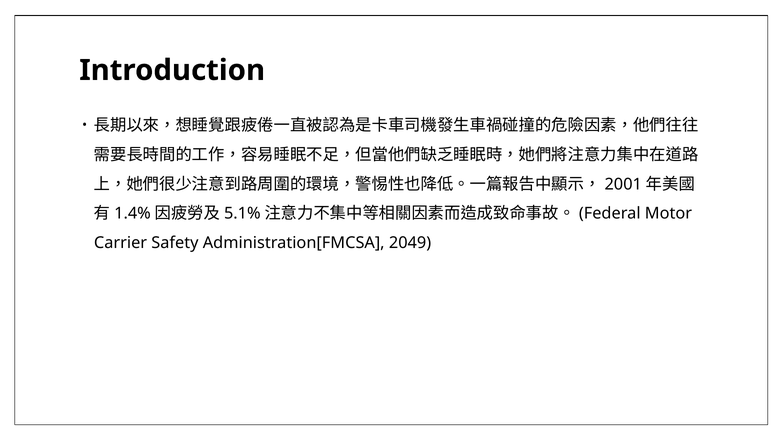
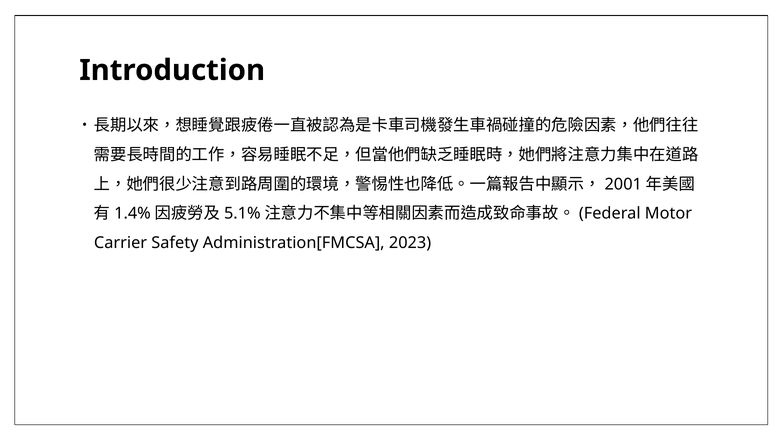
2049: 2049 -> 2023
